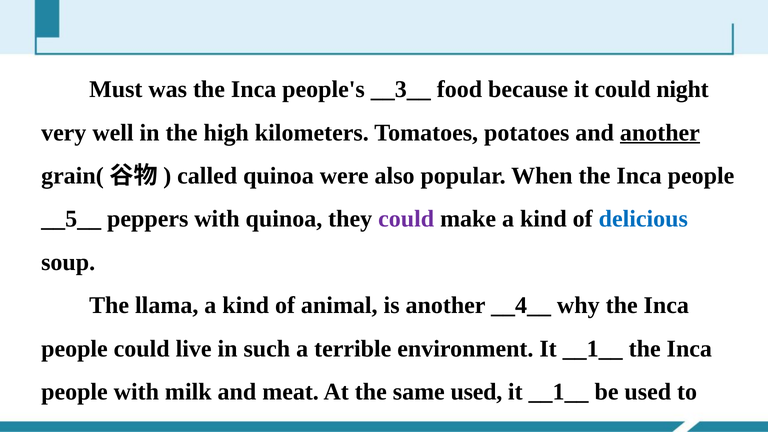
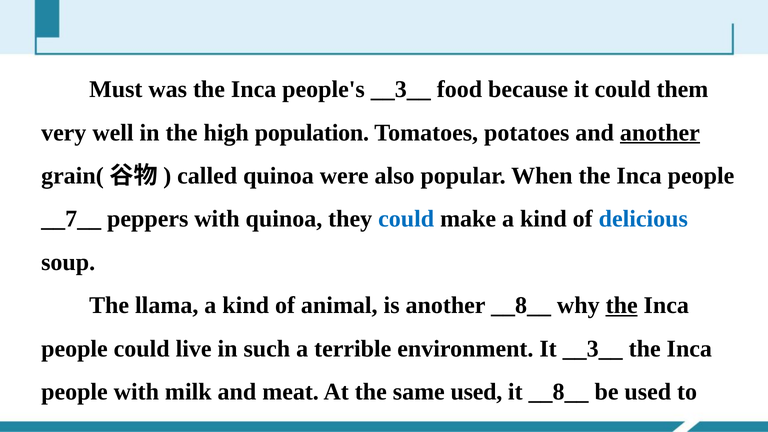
night: night -> them
kilometers: kilometers -> population
__5__: __5__ -> __7__
could at (406, 219) colour: purple -> blue
another __4__: __4__ -> __8__
the at (622, 305) underline: none -> present
environment It __1__: __1__ -> __3__
__1__ at (559, 392): __1__ -> __8__
